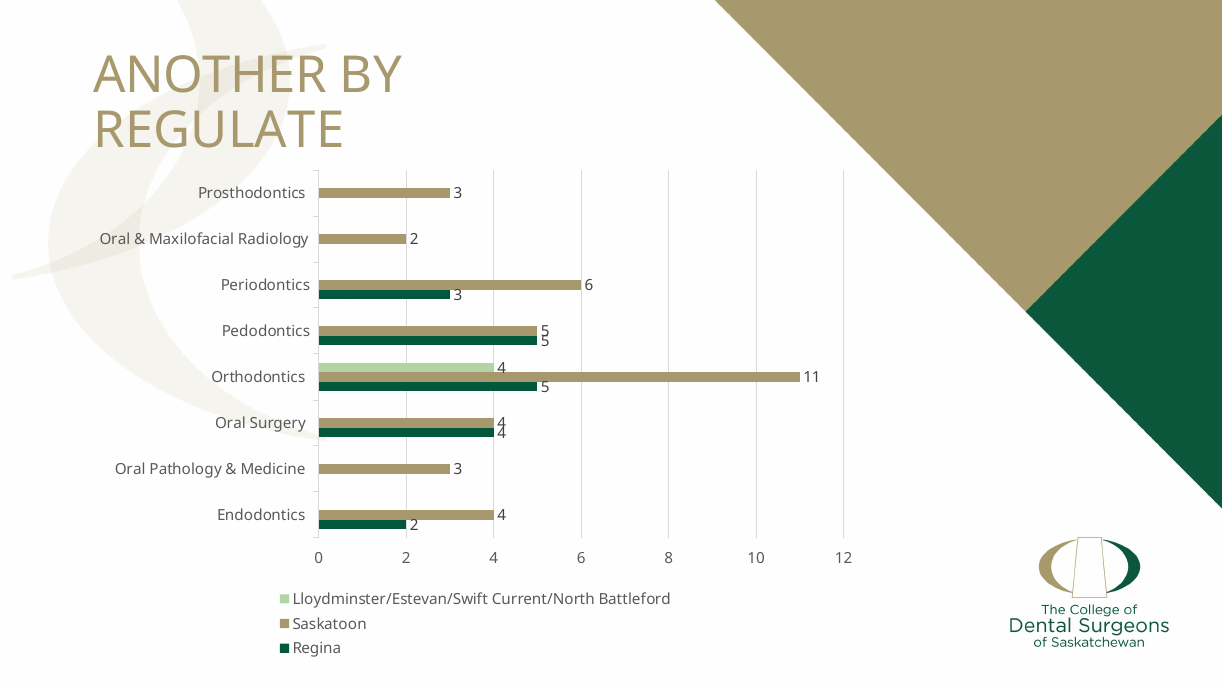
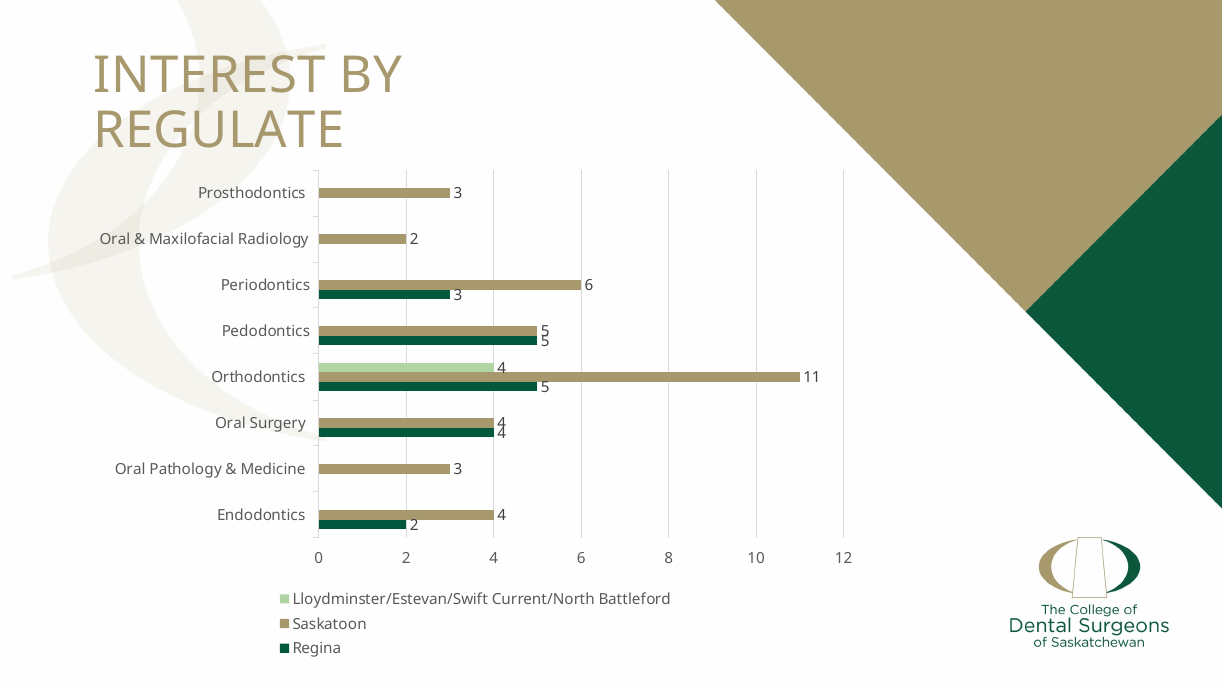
ANOTHER: ANOTHER -> INTEREST
